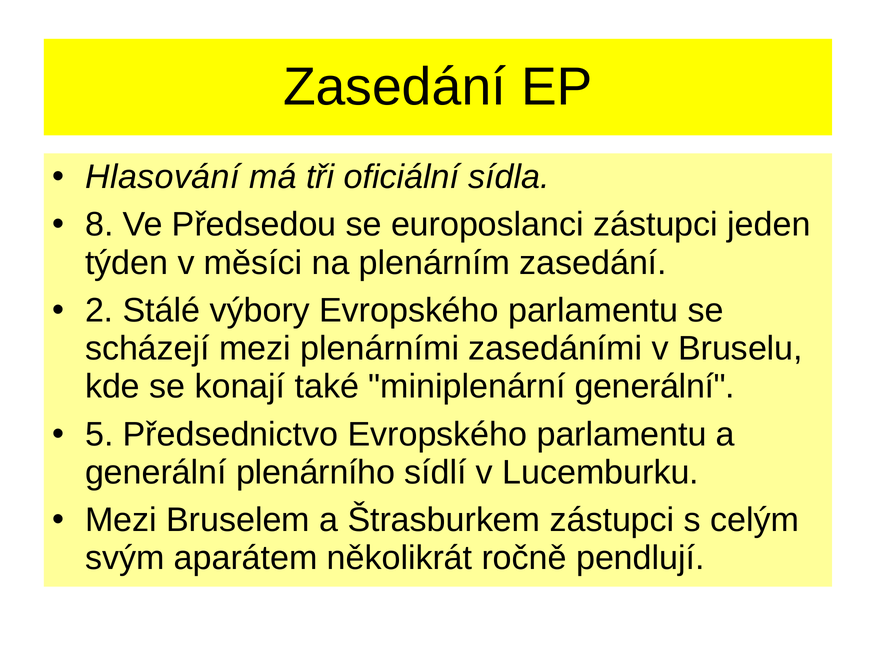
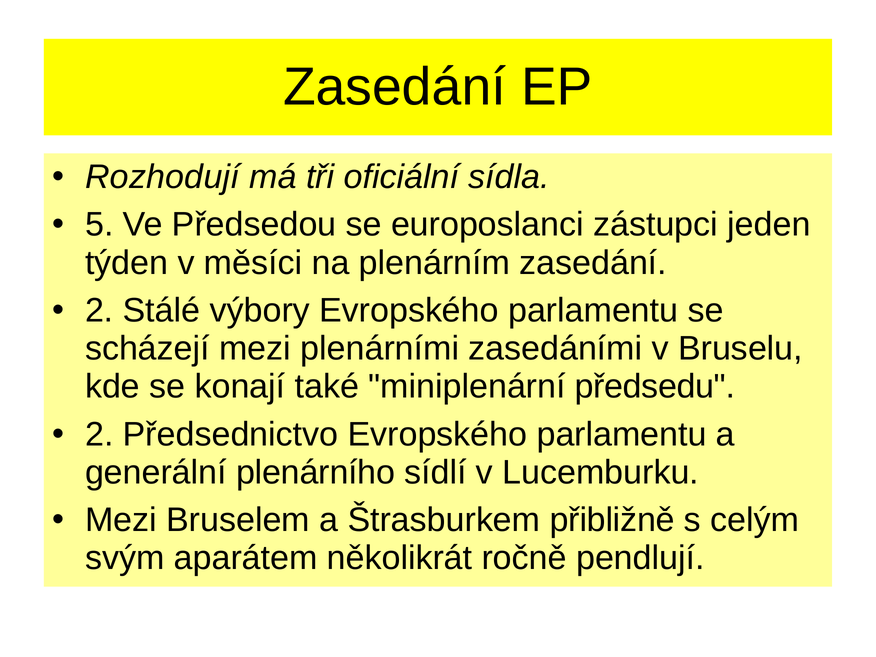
Hlasování: Hlasování -> Rozhodují
8: 8 -> 5
miniplenární generální: generální -> předsedu
5 at (99, 434): 5 -> 2
Štrasburkem zástupci: zástupci -> přibližně
